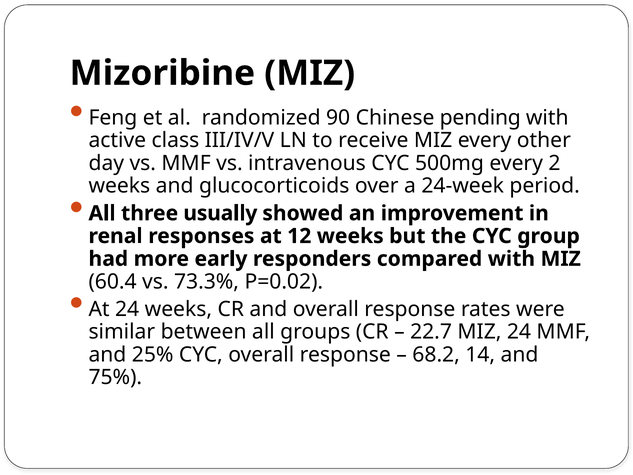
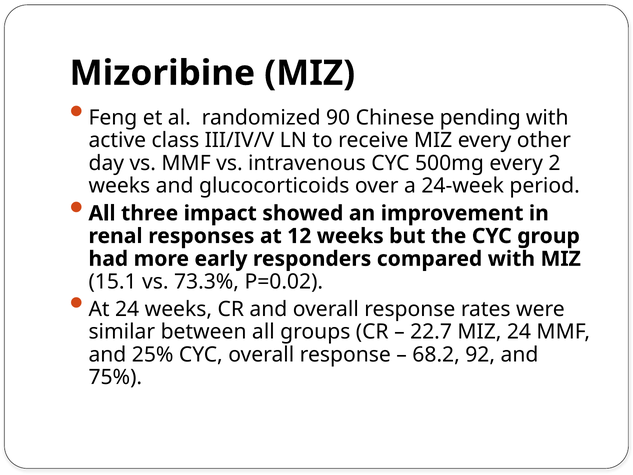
usually: usually -> impact
60.4: 60.4 -> 15.1
14: 14 -> 92
